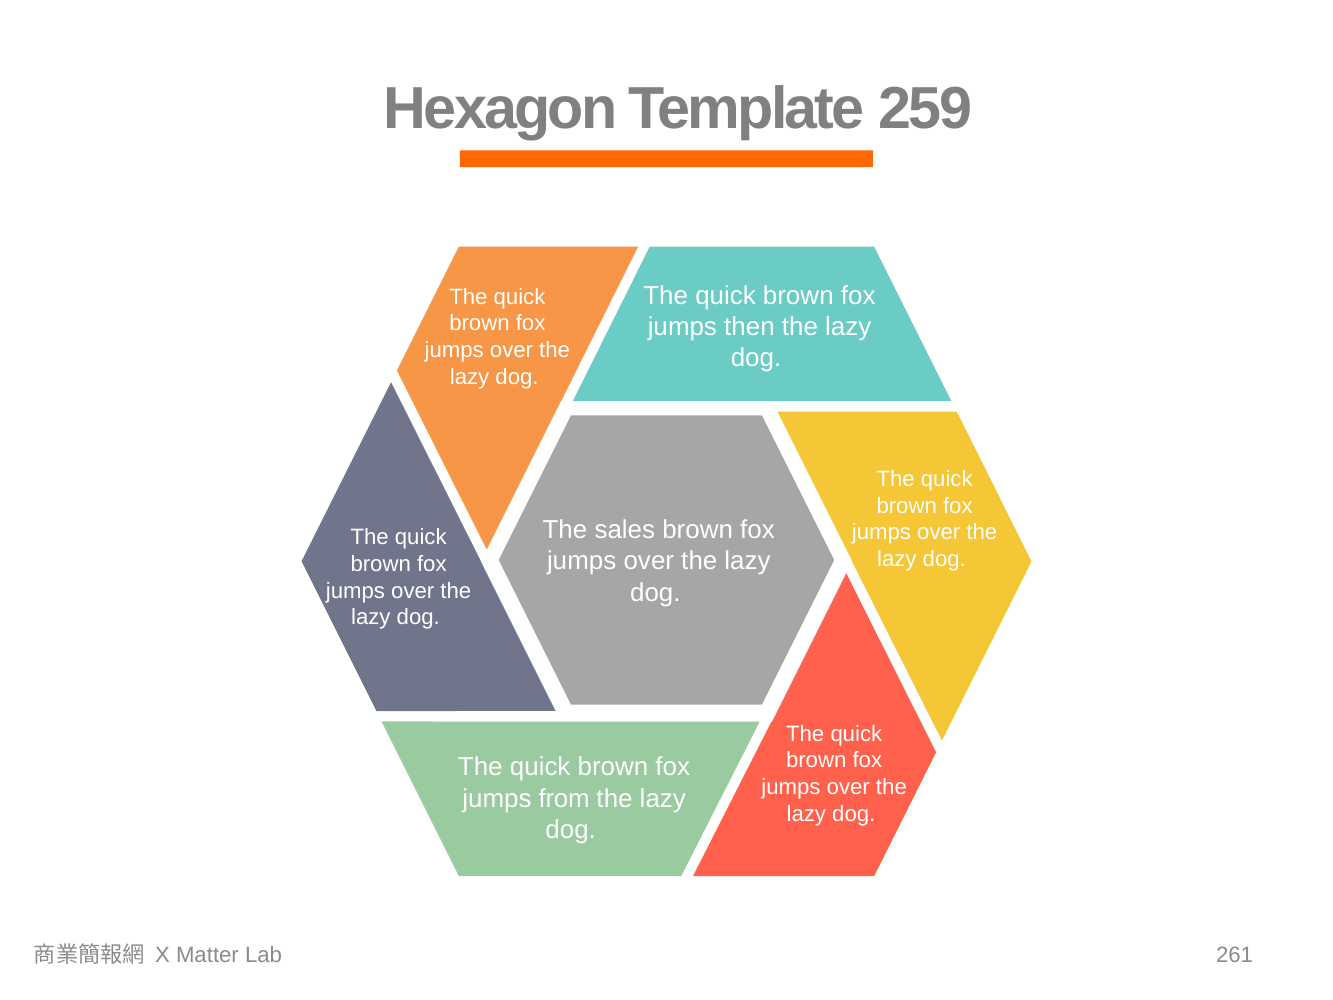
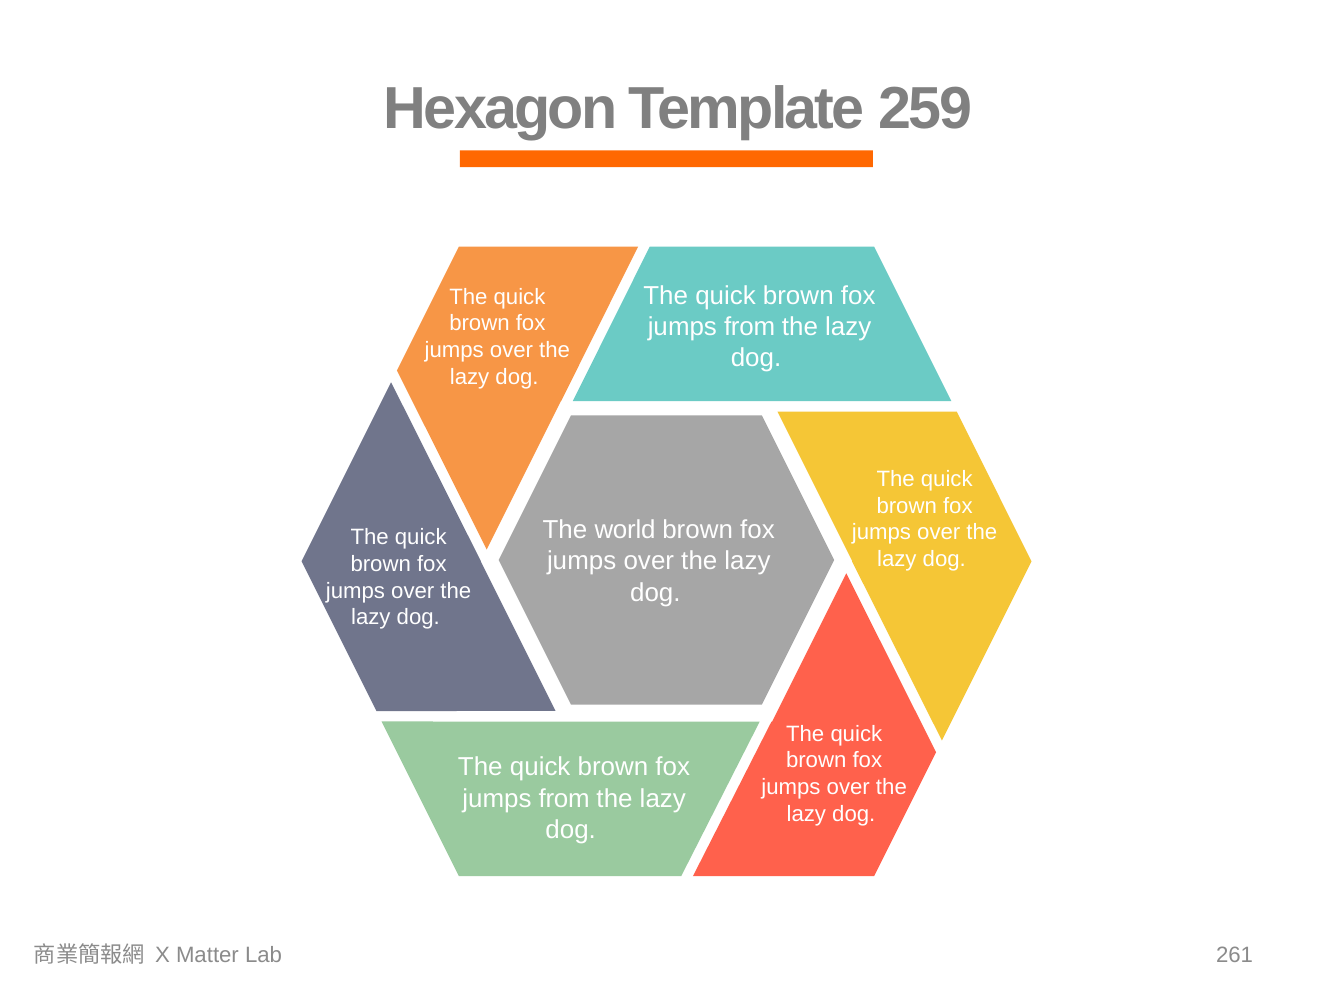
then at (749, 327): then -> from
sales: sales -> world
